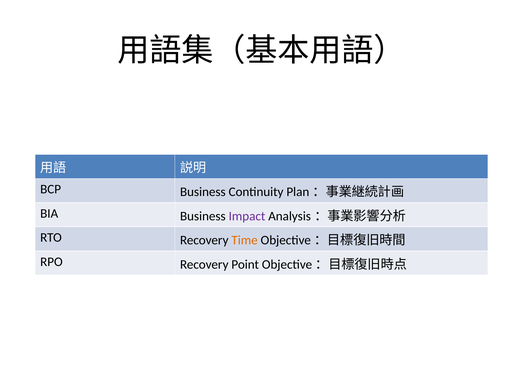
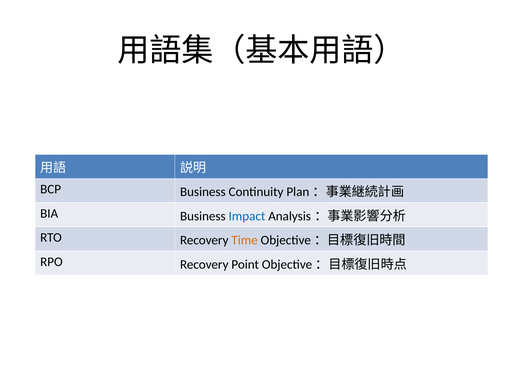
Impact colour: purple -> blue
